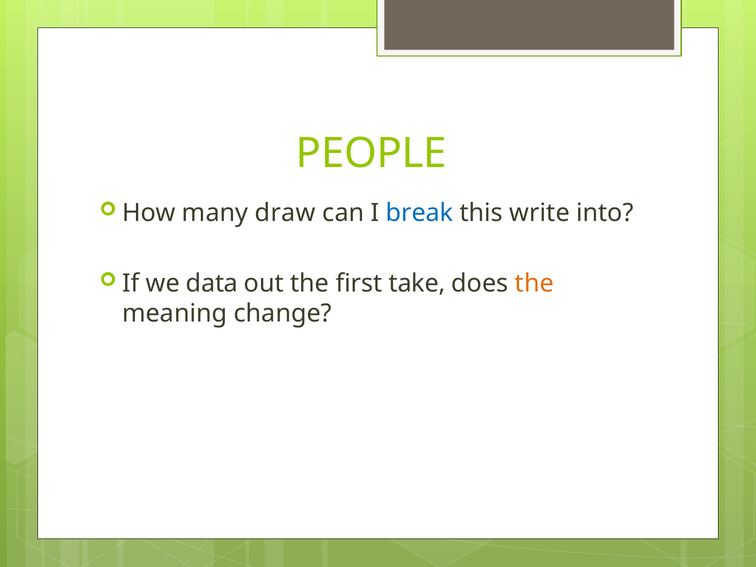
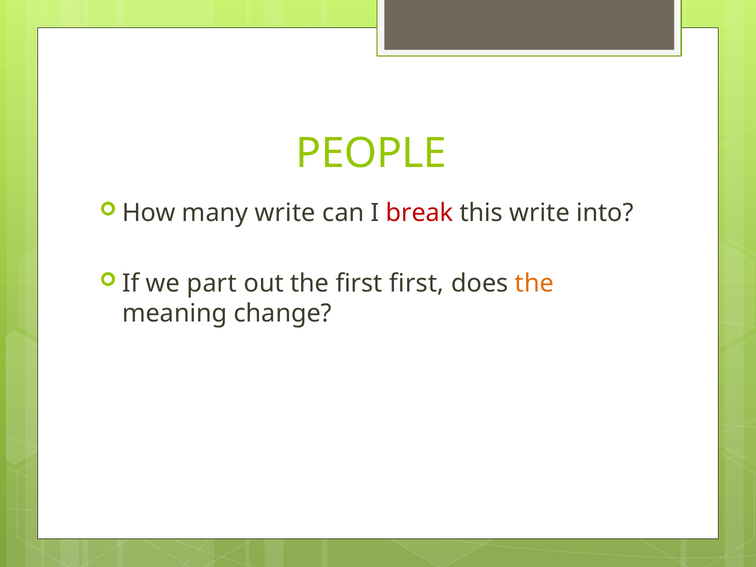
many draw: draw -> write
break colour: blue -> red
data: data -> part
first take: take -> first
